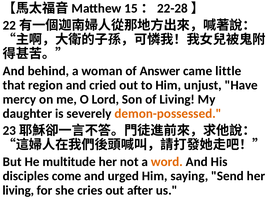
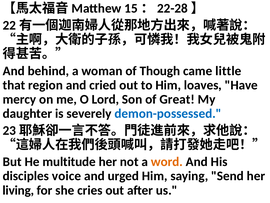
Answer: Answer -> Though
unjust: unjust -> loaves
of Living: Living -> Great
demon-possessed colour: orange -> blue
come: come -> voice
